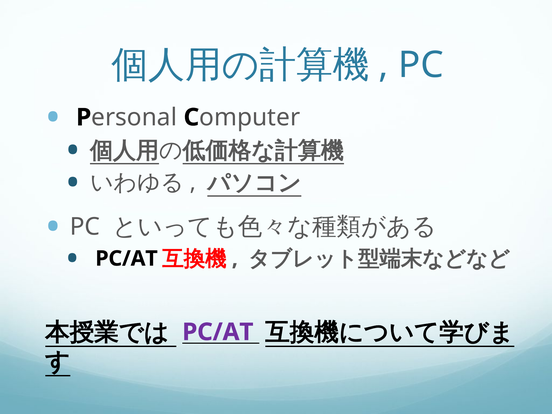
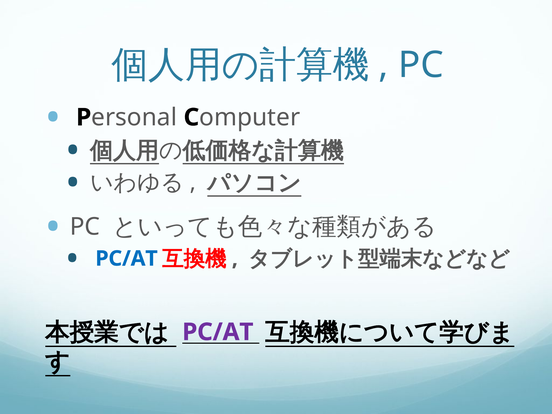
PC/AT at (126, 259) colour: black -> blue
